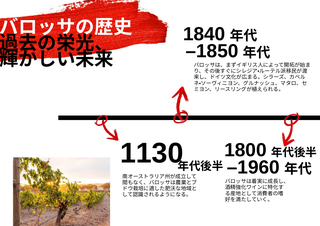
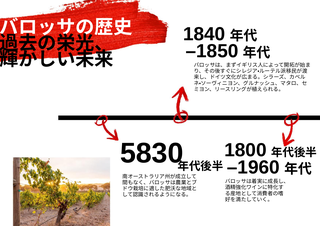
1130: 1130 -> 5830
